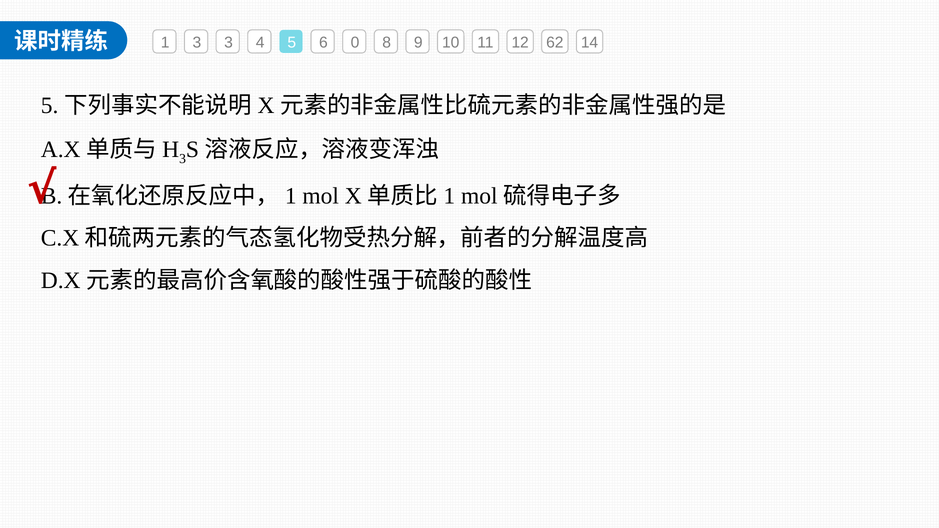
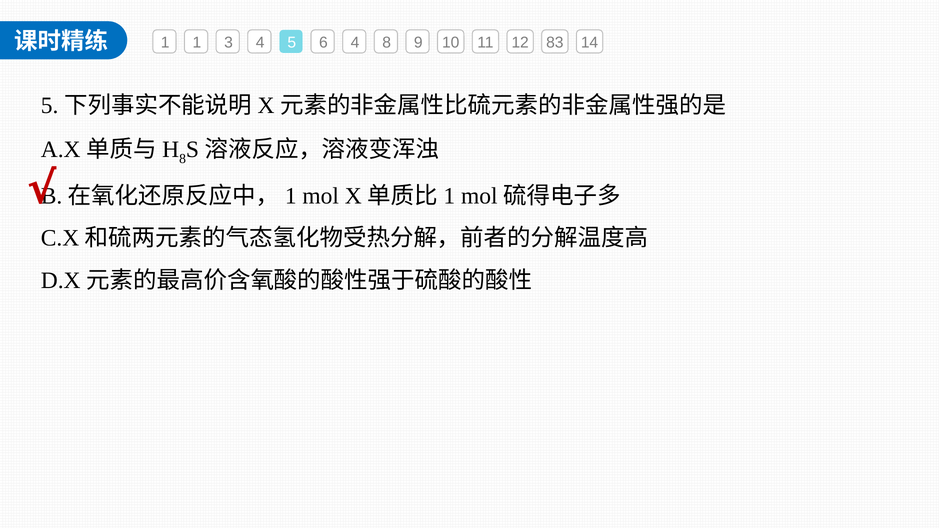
1 3: 3 -> 1
6 0: 0 -> 4
62: 62 -> 83
3 at (183, 159): 3 -> 8
